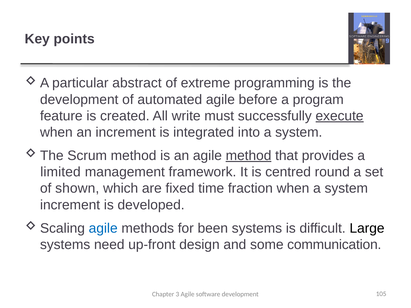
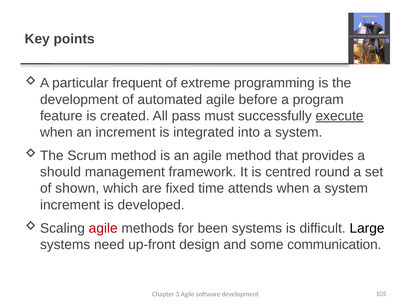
abstract: abstract -> frequent
write: write -> pass
method at (249, 156) underline: present -> none
limited: limited -> should
fraction: fraction -> attends
agile at (103, 228) colour: blue -> red
